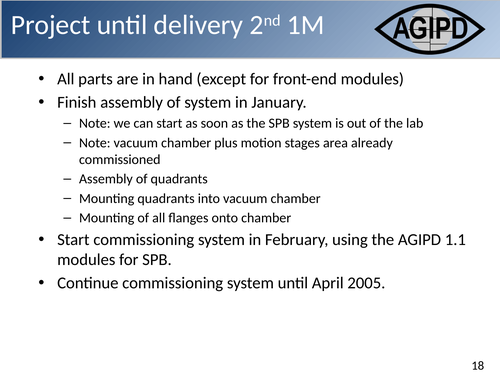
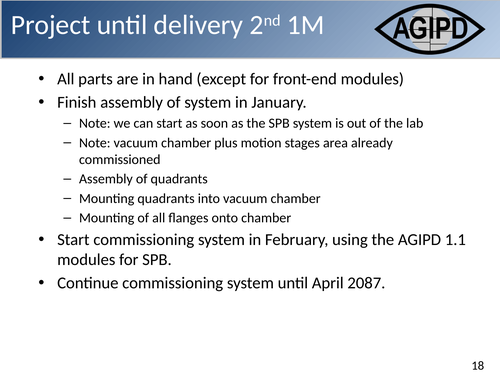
2005: 2005 -> 2087
